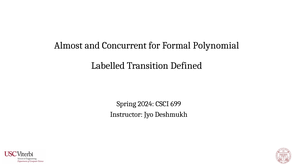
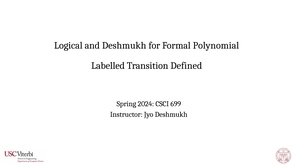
Almost: Almost -> Logical
and Concurrent: Concurrent -> Deshmukh
